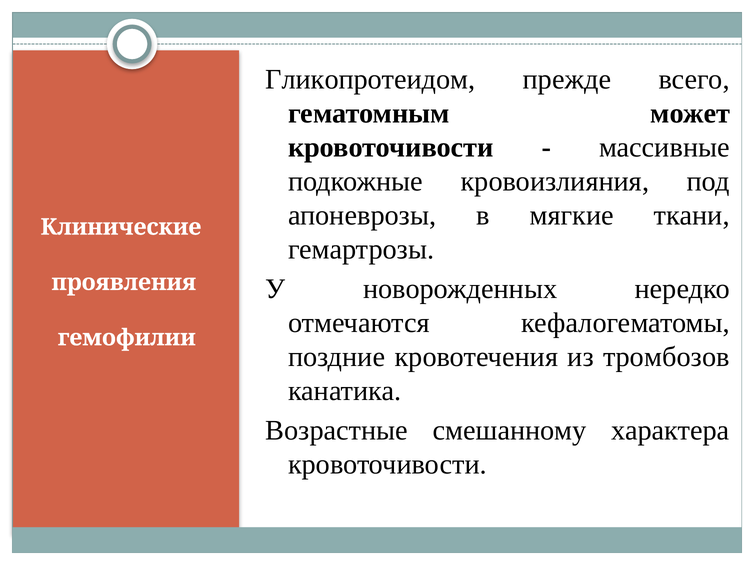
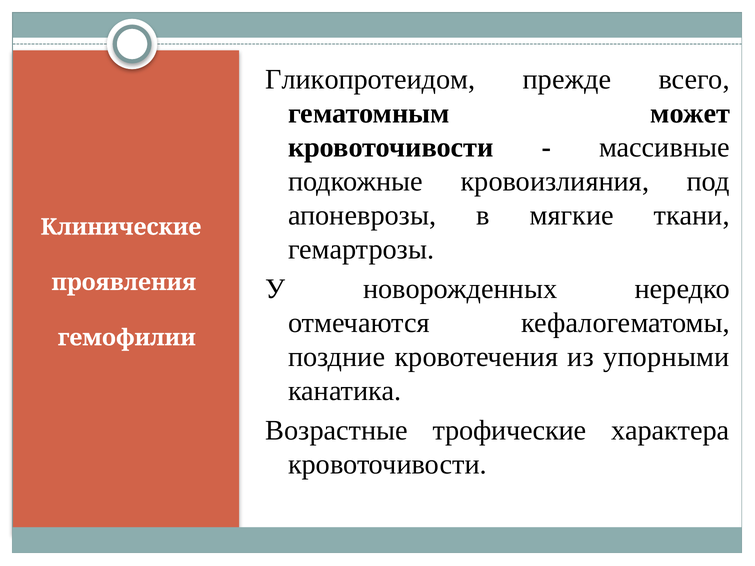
тромбозов: тромбозов -> упорными
смешанному: смешанному -> трофические
